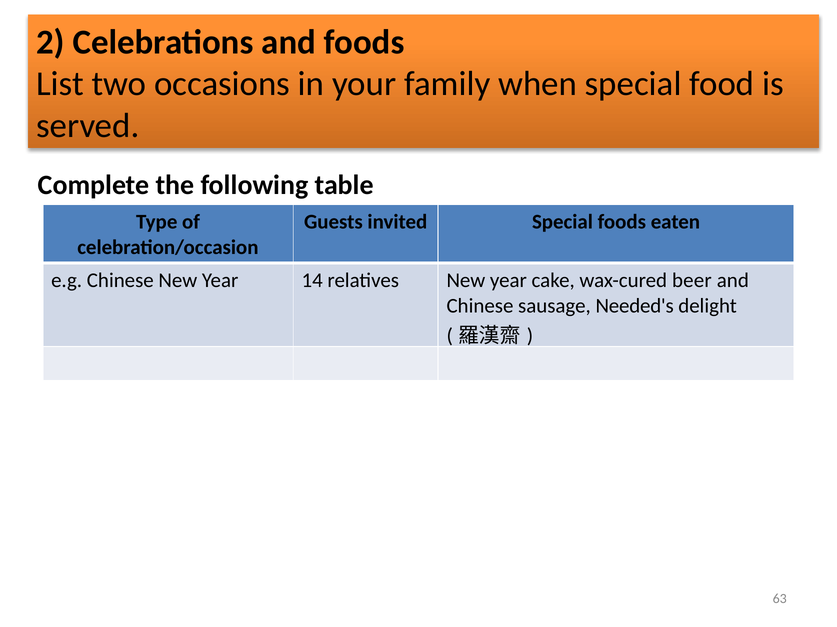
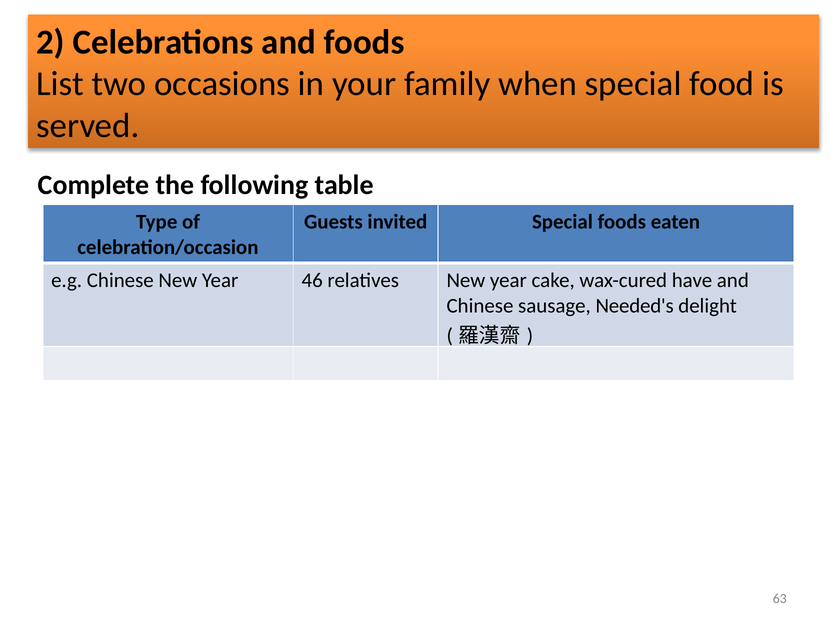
14: 14 -> 46
beer: beer -> have
